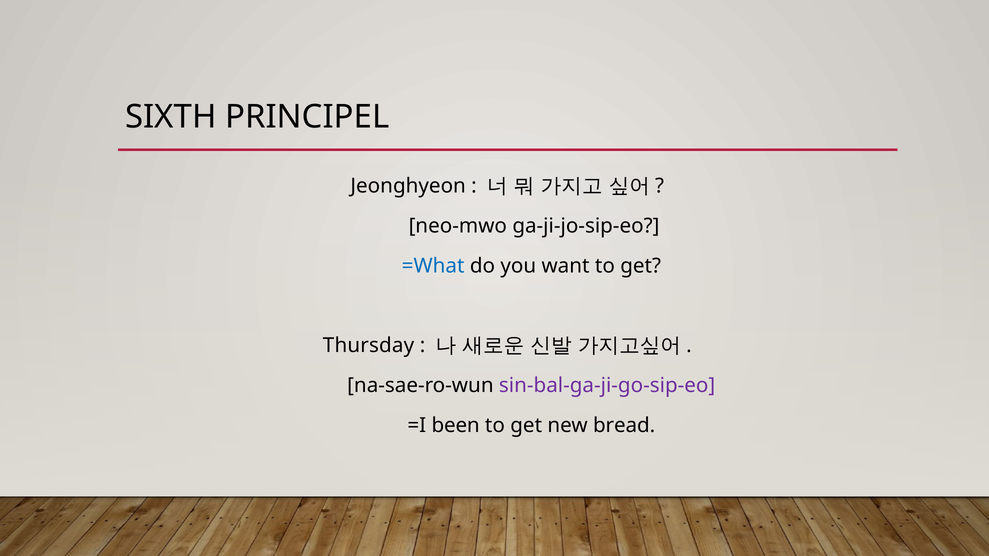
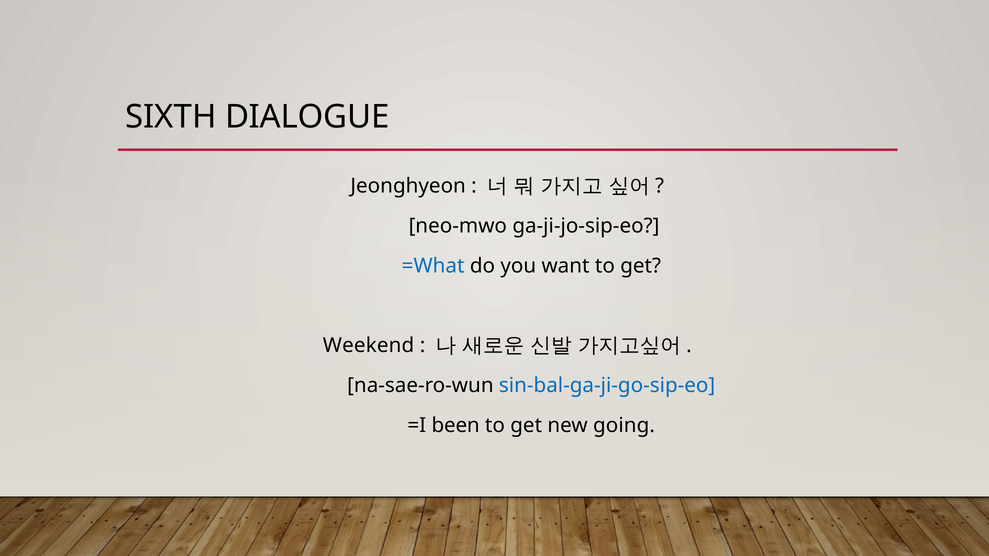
PRINCIPEL: PRINCIPEL -> DIALOGUE
Thursday: Thursday -> Weekend
sin-bal-ga-ji-go-sip-eo colour: purple -> blue
bread: bread -> going
